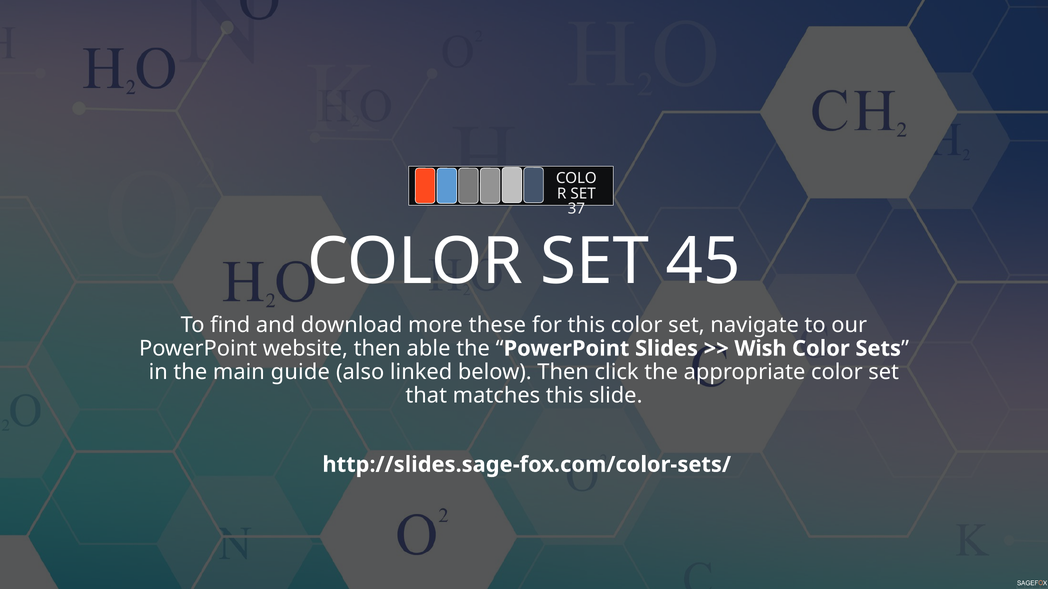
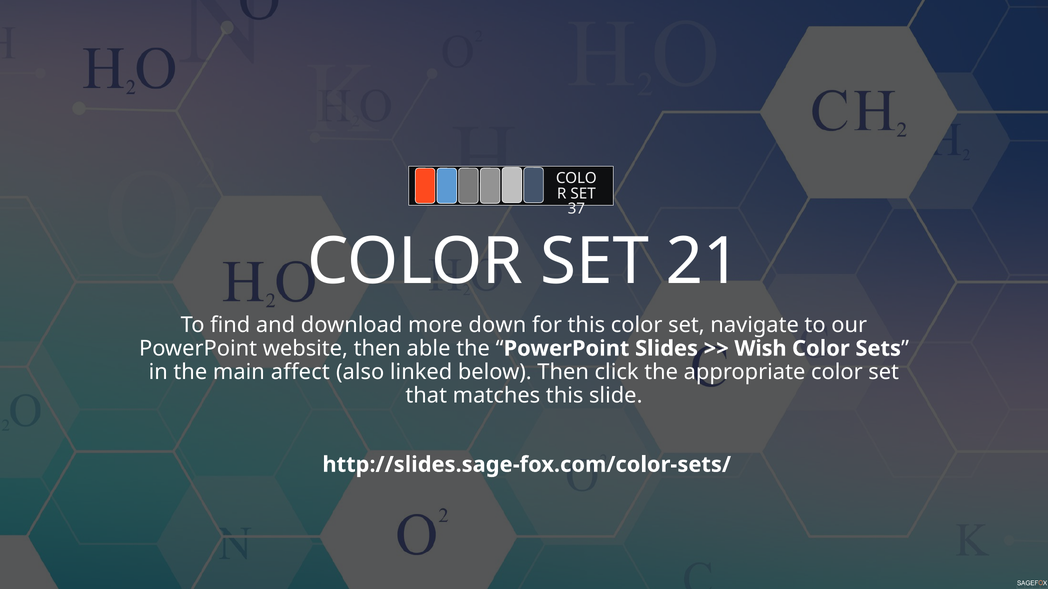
45: 45 -> 21
these: these -> down
guide: guide -> affect
